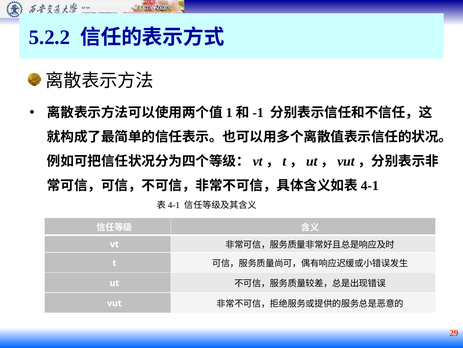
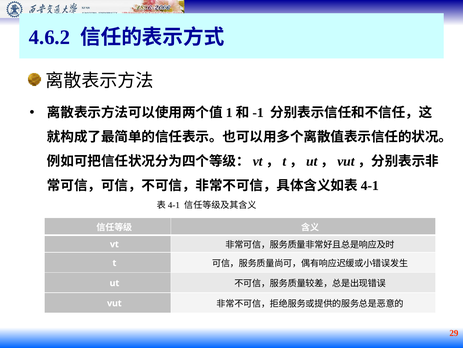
5.2.2: 5.2.2 -> 4.6.2
